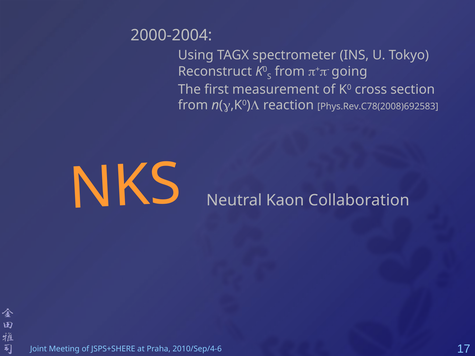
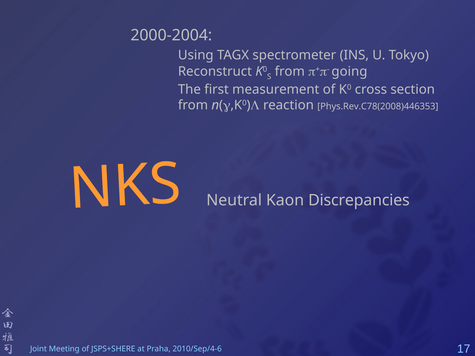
Phys.Rev.C78(2008)692583: Phys.Rev.C78(2008)692583 -> Phys.Rev.C78(2008)446353
Collaboration: Collaboration -> Discrepancies
